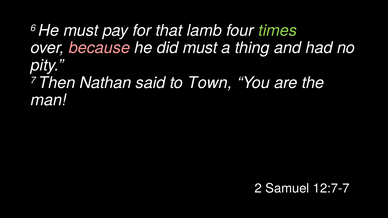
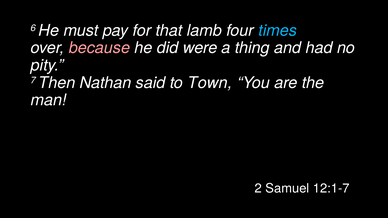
times colour: light green -> light blue
did must: must -> were
12:7-7: 12:7-7 -> 12:1-7
